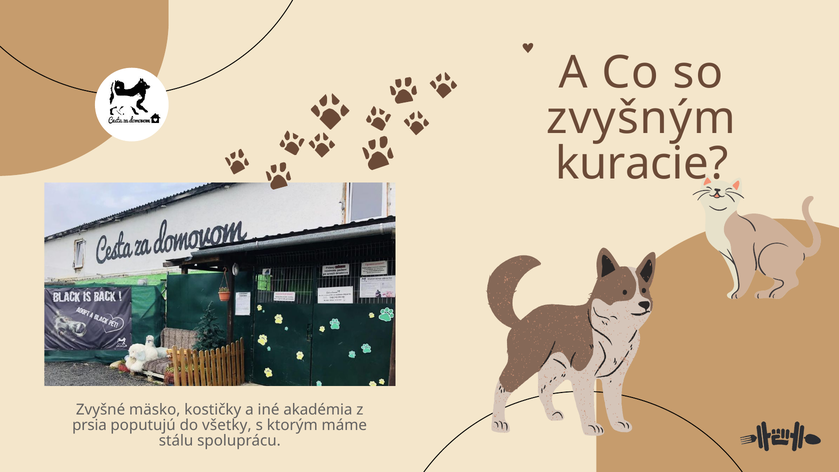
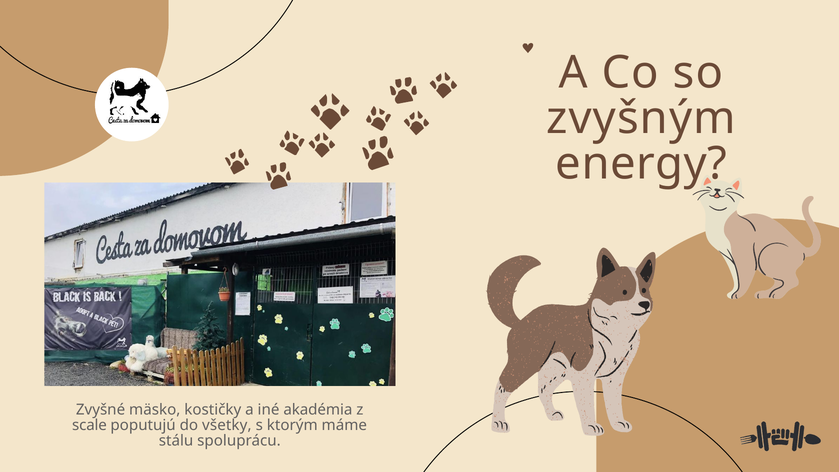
kuracie: kuracie -> energy
prsia: prsia -> scale
